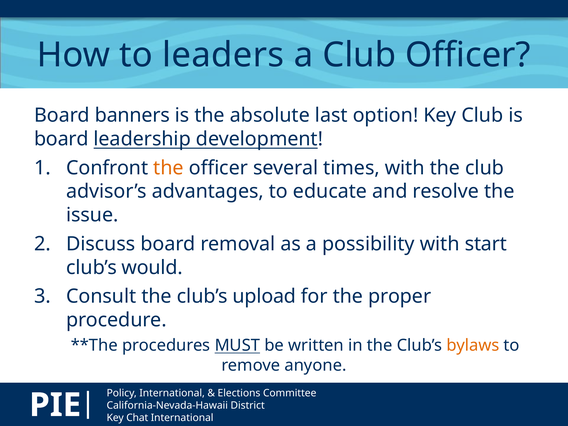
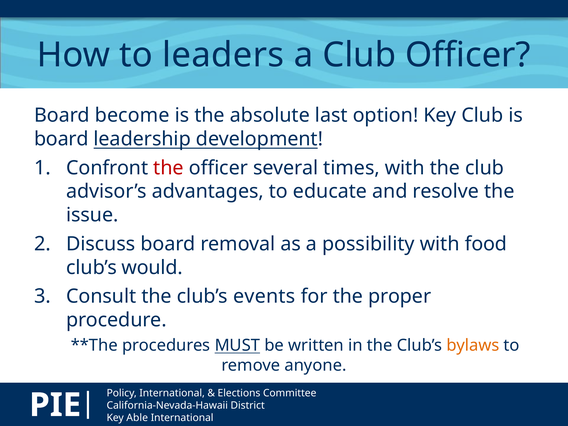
banners: banners -> become
the at (169, 168) colour: orange -> red
start: start -> food
upload: upload -> events
Chat: Chat -> Able
